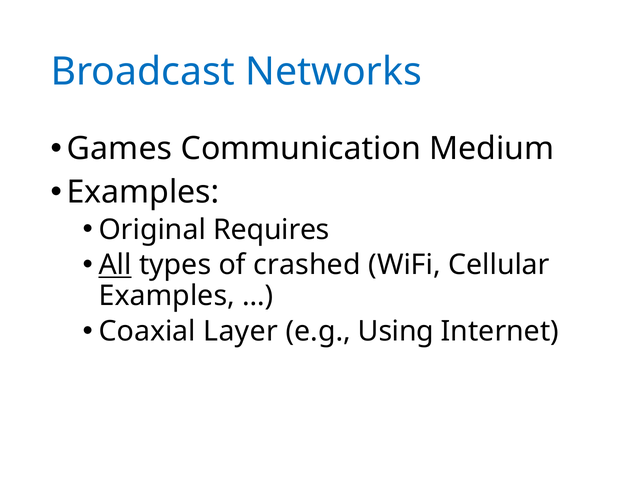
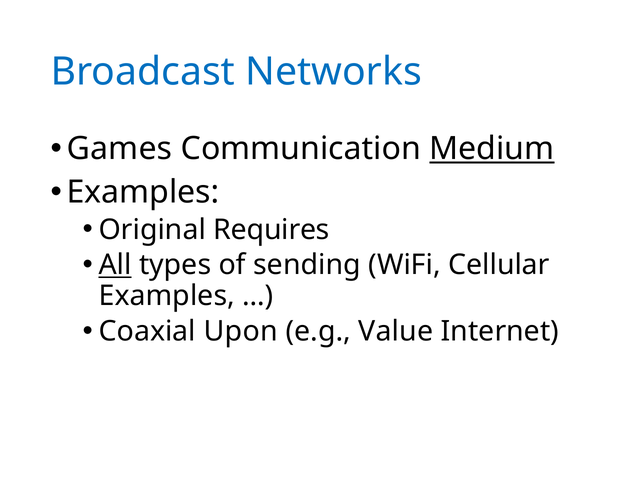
Medium underline: none -> present
crashed: crashed -> sending
Layer: Layer -> Upon
Using: Using -> Value
